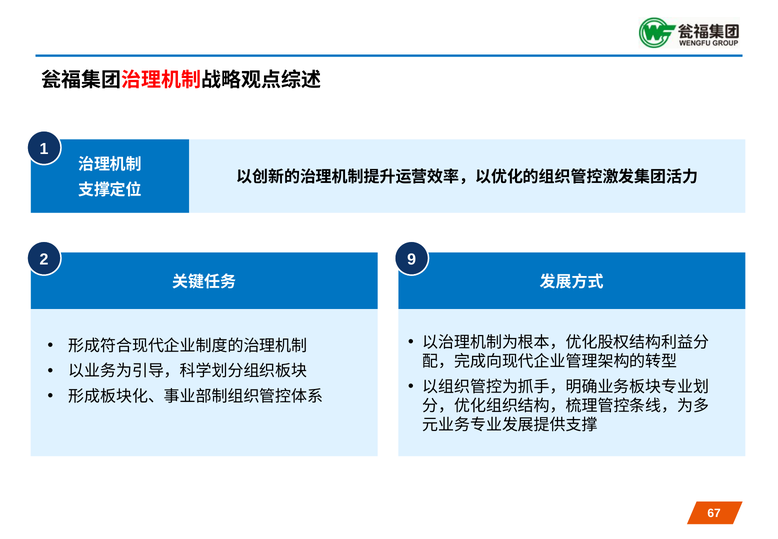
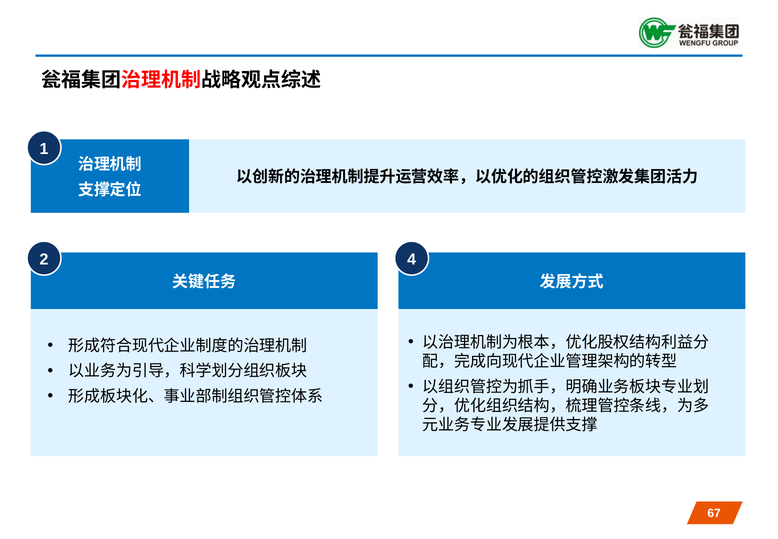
9: 9 -> 4
